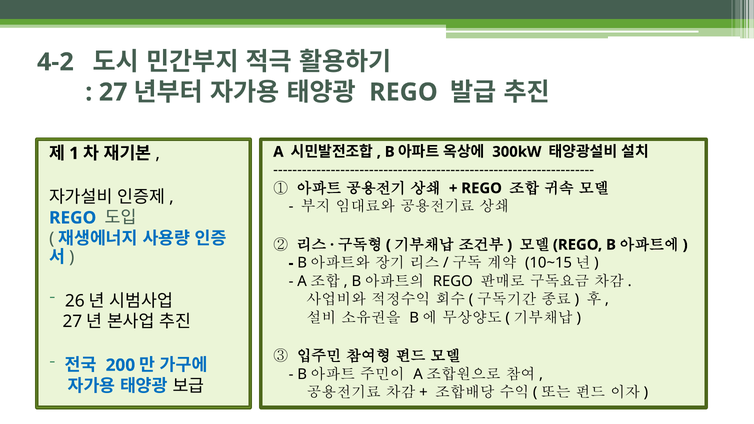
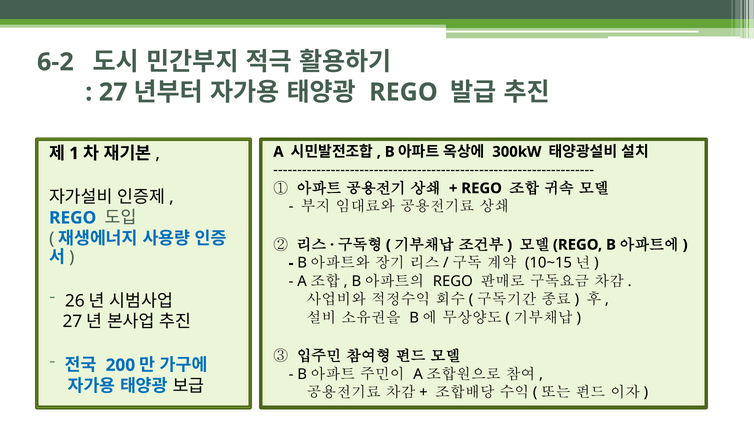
4-2: 4-2 -> 6-2
